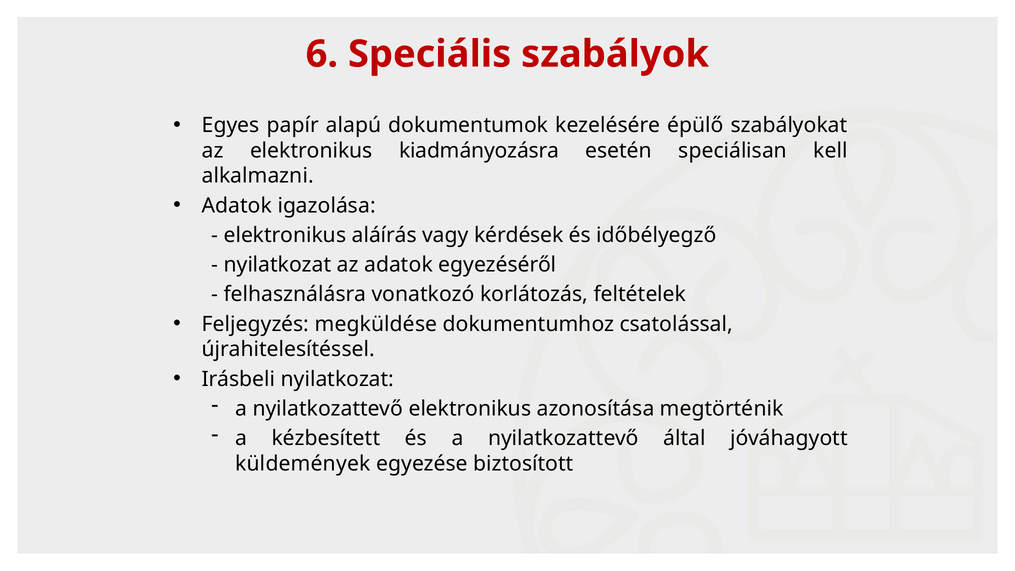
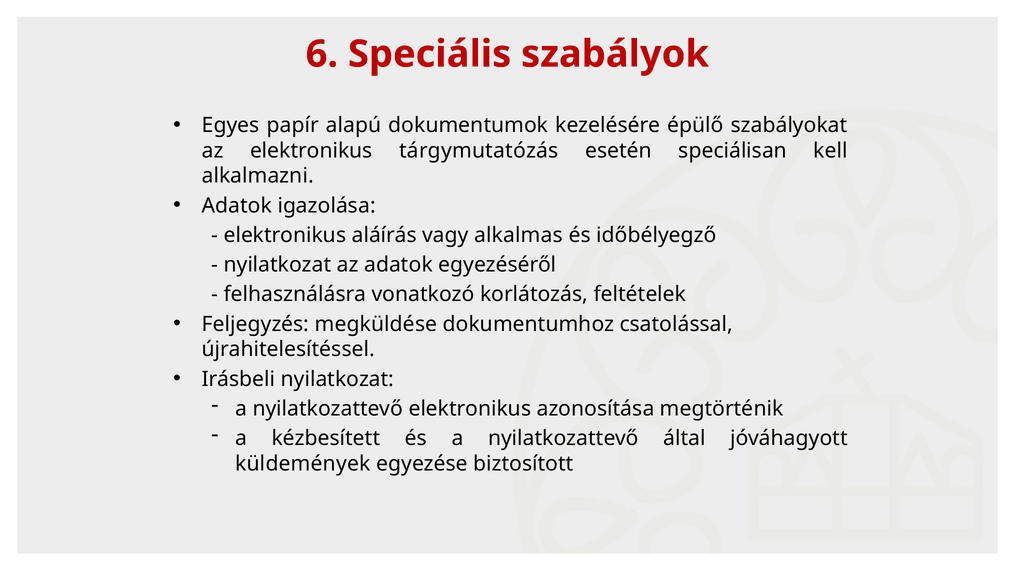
kiadmányozásra: kiadmányozásra -> tárgymutatózás
kérdések: kérdések -> alkalmas
